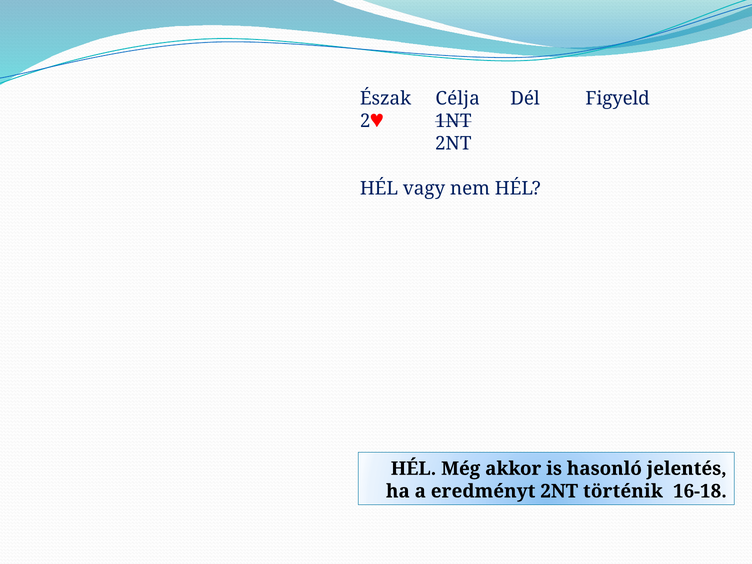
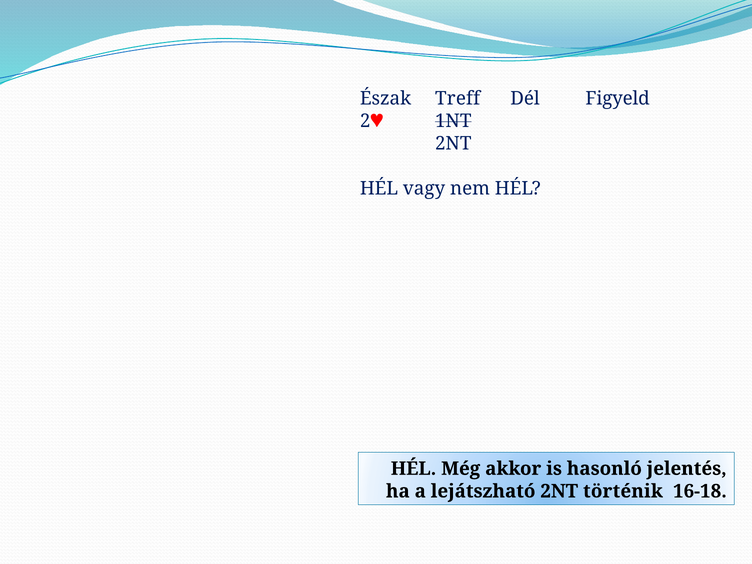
Célja: Célja -> Treff
eredményt: eredményt -> lejátszható
